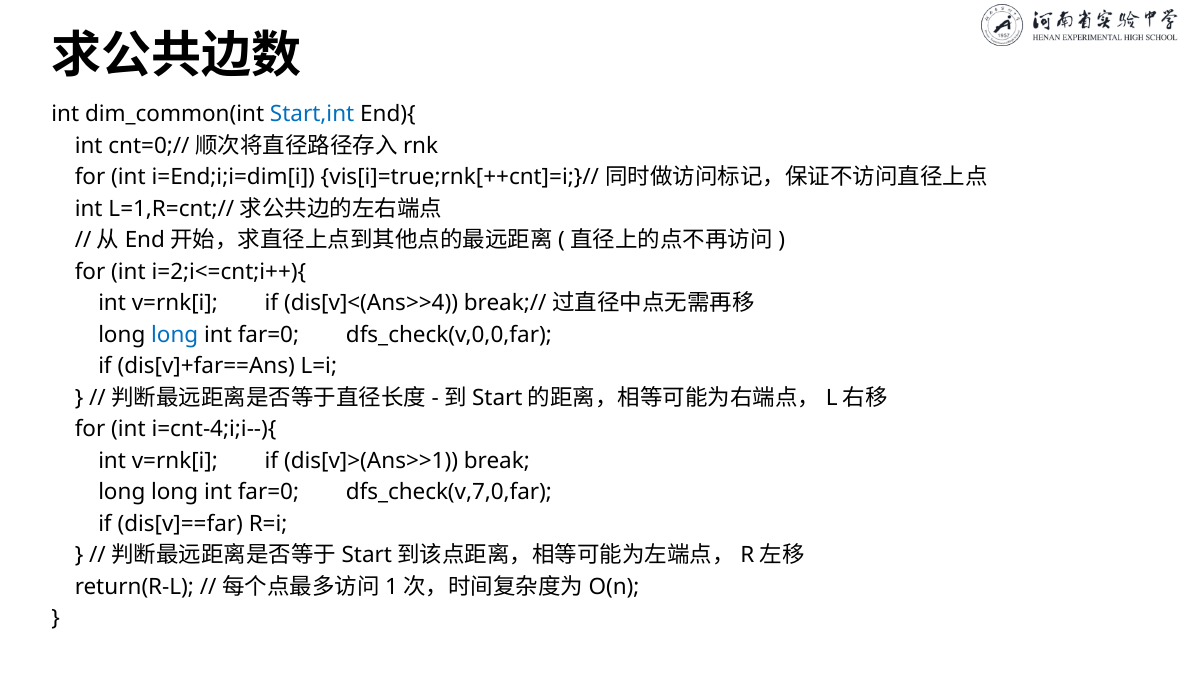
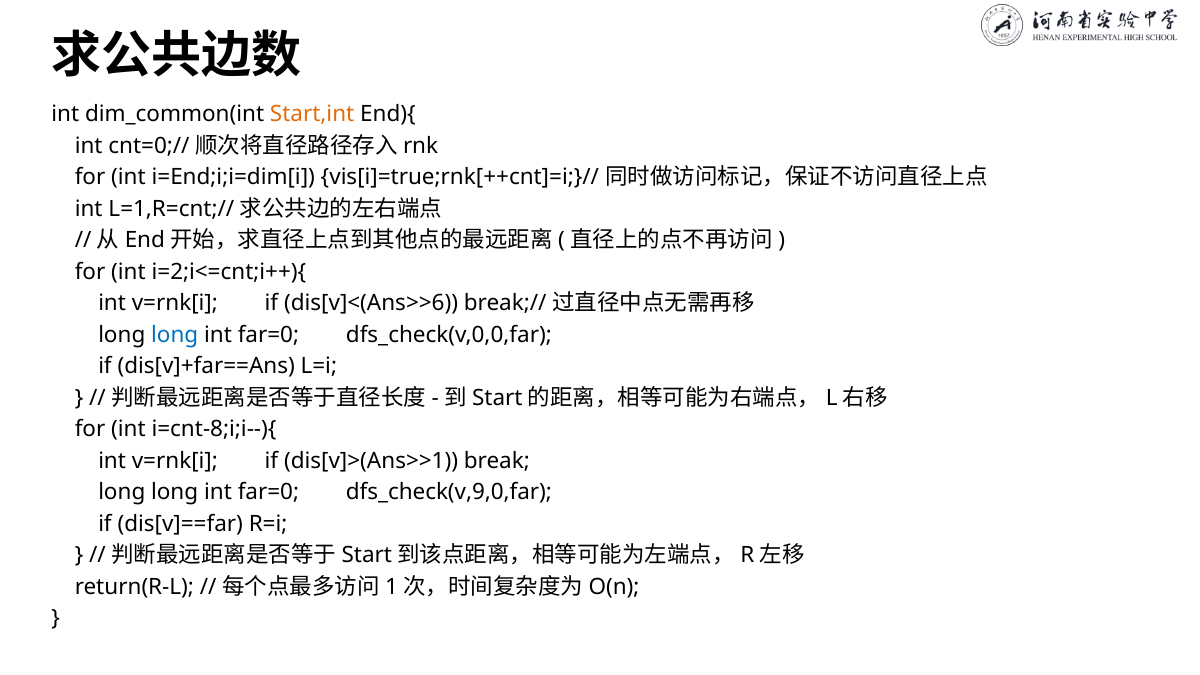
Start,int colour: blue -> orange
dis[v]<(Ans>>4: dis[v]<(Ans>>4 -> dis[v]<(Ans>>6
i=cnt-4;i;i--){: i=cnt-4;i;i--){ -> i=cnt-8;i;i--){
dfs_check(v,7,0,far: dfs_check(v,7,0,far -> dfs_check(v,9,0,far
